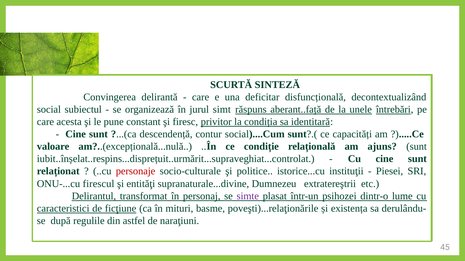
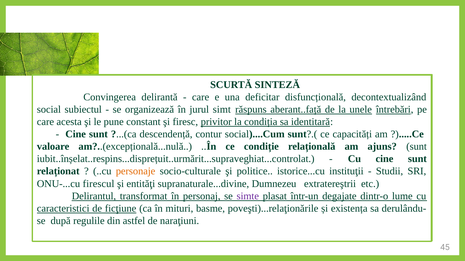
personaje colour: red -> orange
Piesei: Piesei -> Studii
psihozei: psihozei -> degajate
